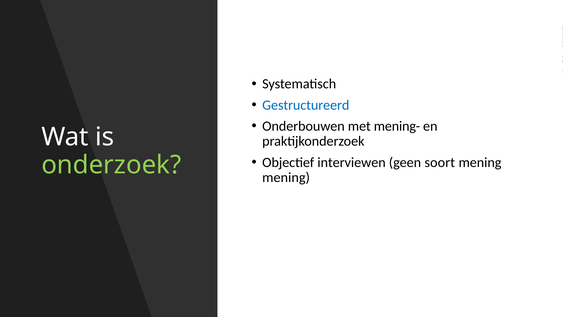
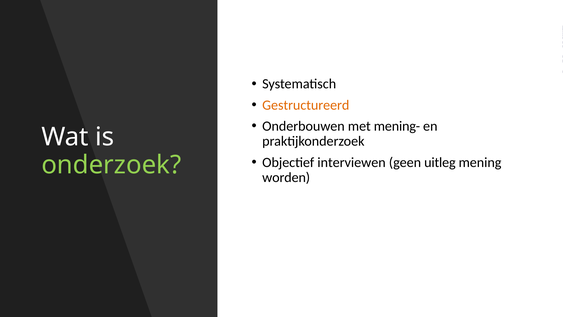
Gestructureerd colour: blue -> orange
soort: soort -> uitleg
mening at (286, 177): mening -> worden
